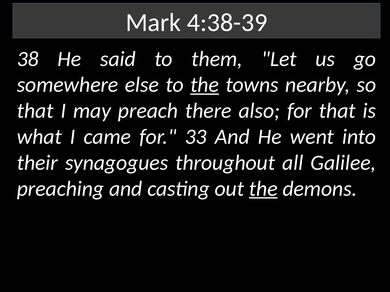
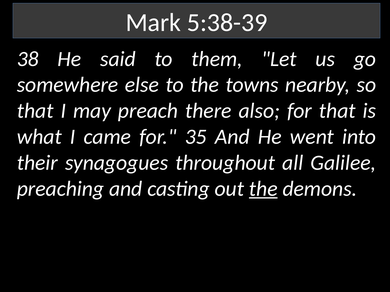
4:38-39: 4:38-39 -> 5:38-39
the at (205, 85) underline: present -> none
33: 33 -> 35
